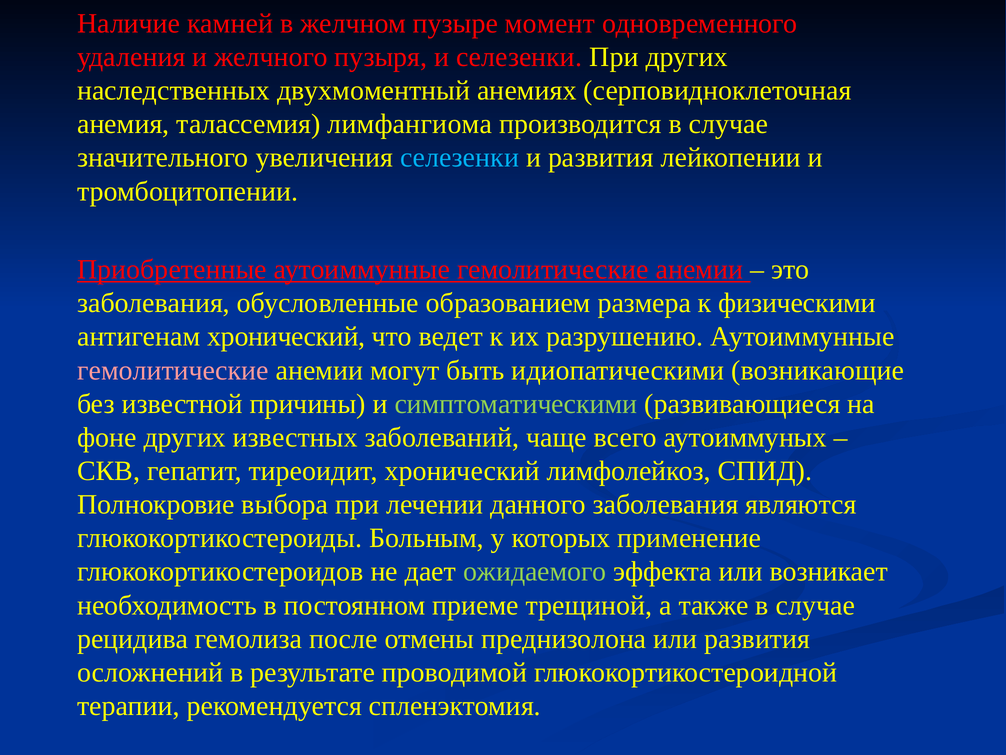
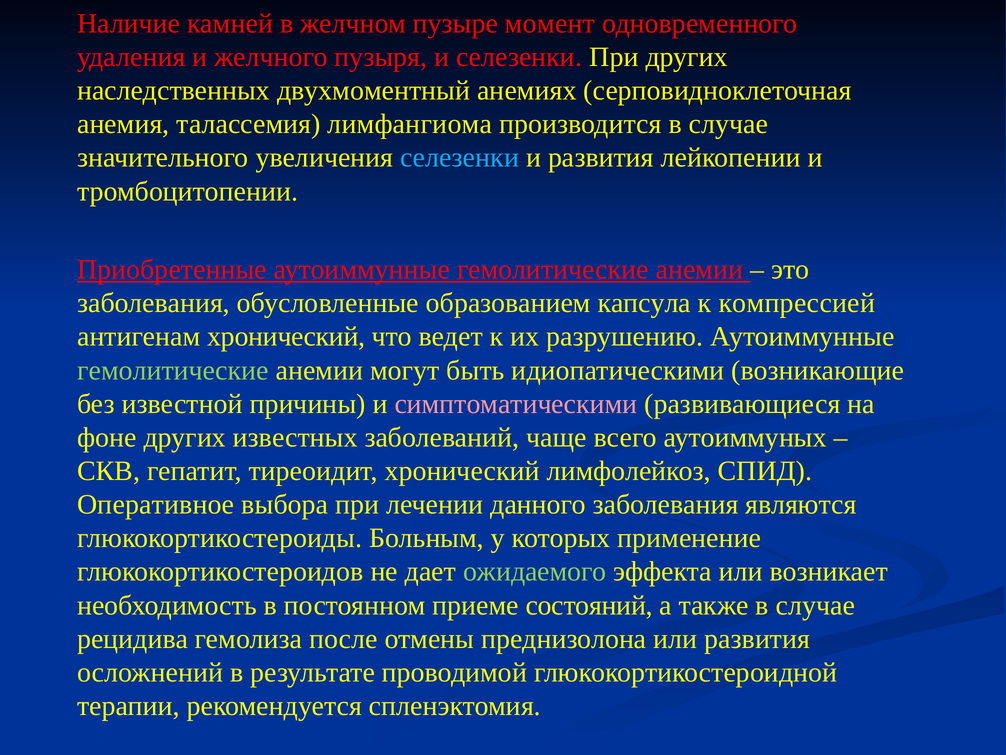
размера: размера -> капсула
физическими: физическими -> компрессией
гемолитические at (173, 370) colour: pink -> light green
симптоматическими colour: light green -> pink
Полнокровие: Полнокровие -> Оперативное
трещиной: трещиной -> состояний
